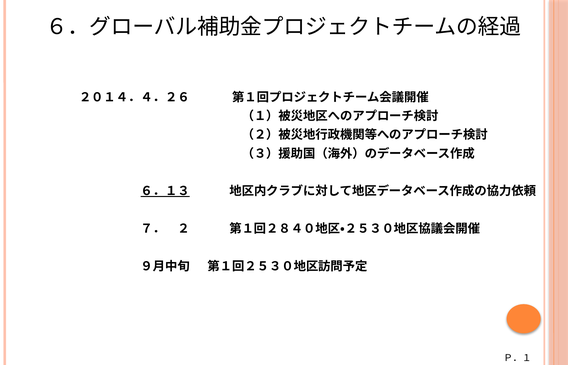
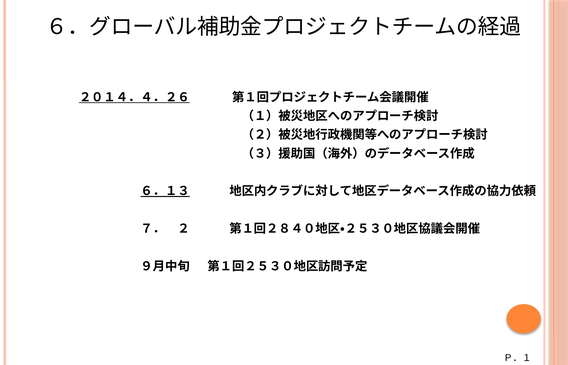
２０１４．４．２６ underline: none -> present
